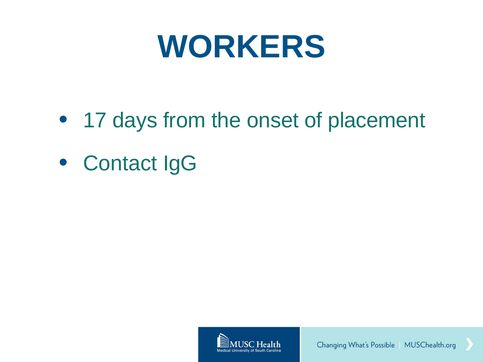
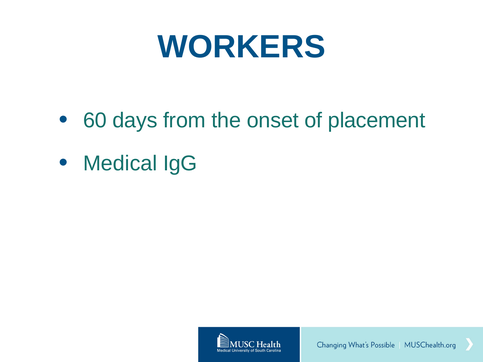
17: 17 -> 60
Contact: Contact -> Medical
